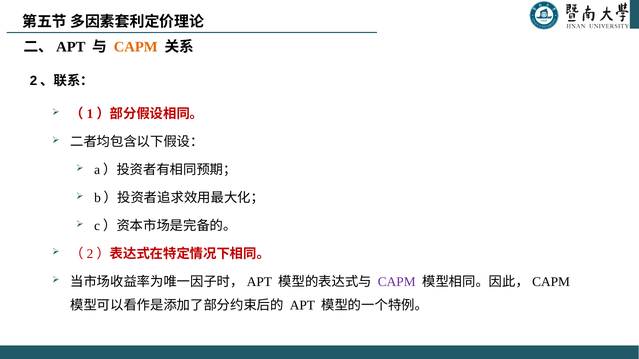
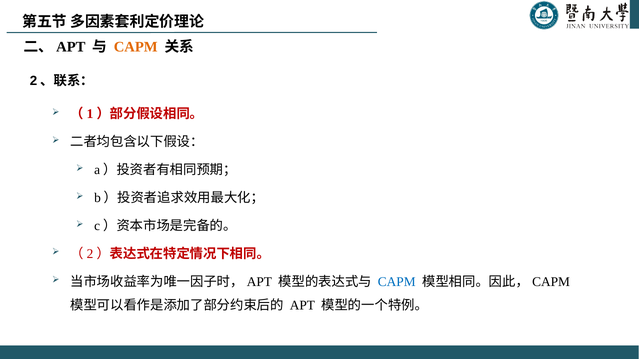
CAPM at (397, 282) colour: purple -> blue
